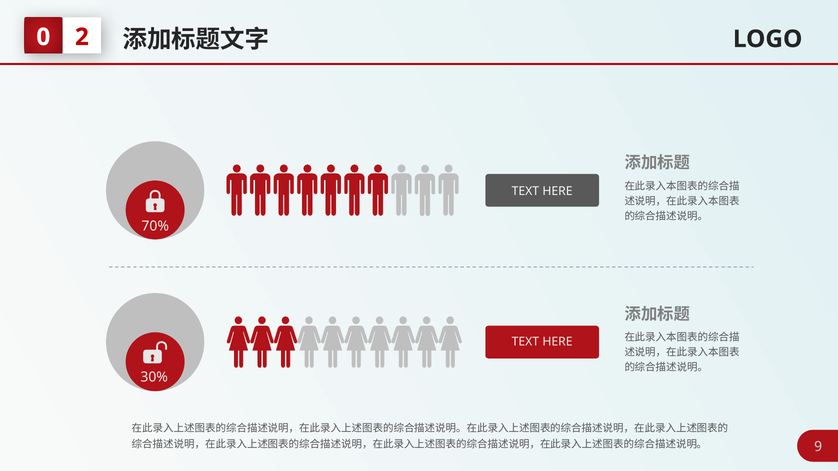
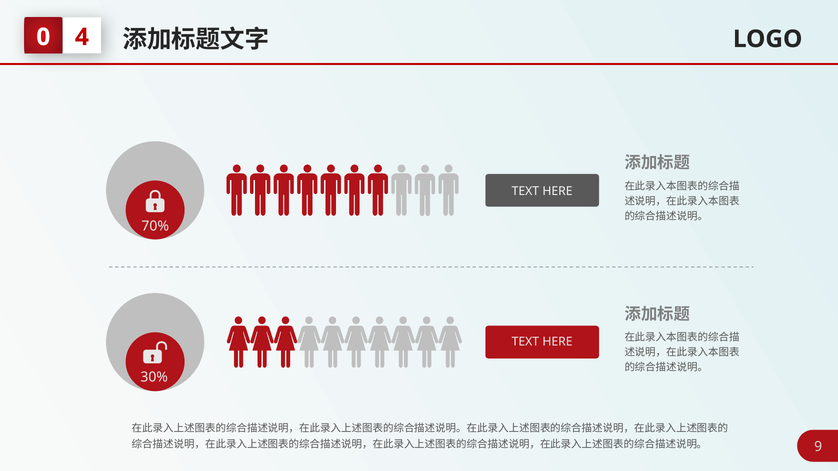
2: 2 -> 4
